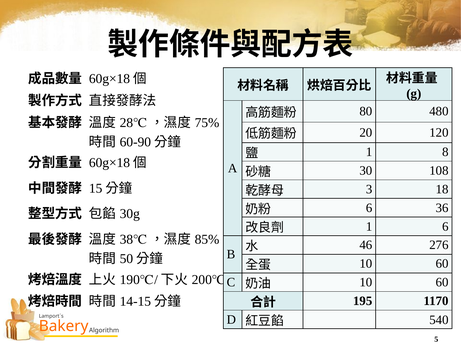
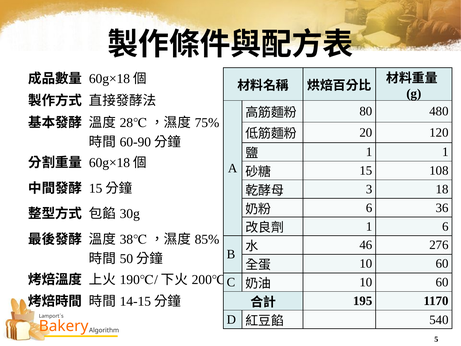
1 8: 8 -> 1
30: 30 -> 15
